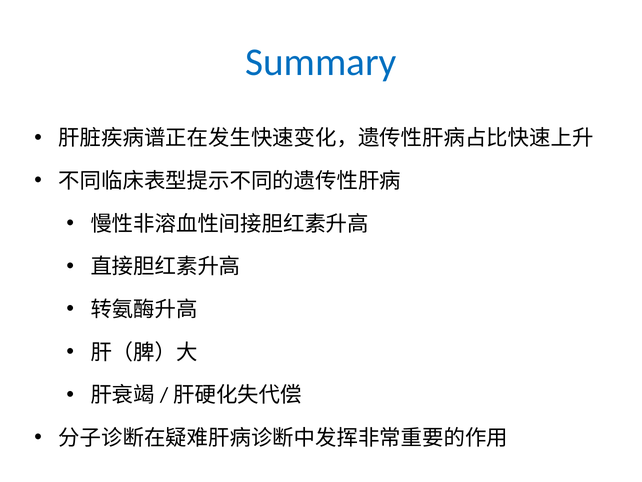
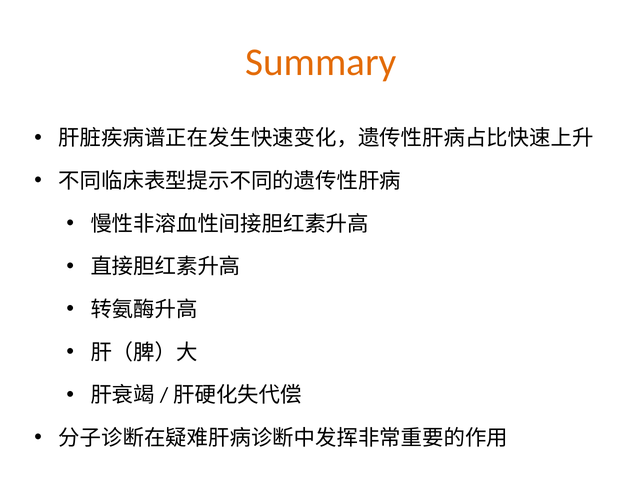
Summary colour: blue -> orange
